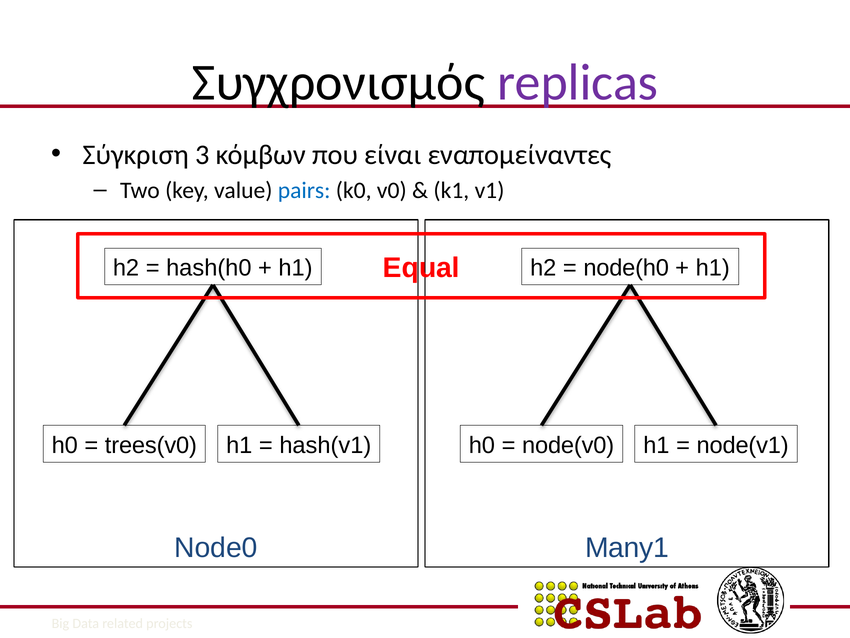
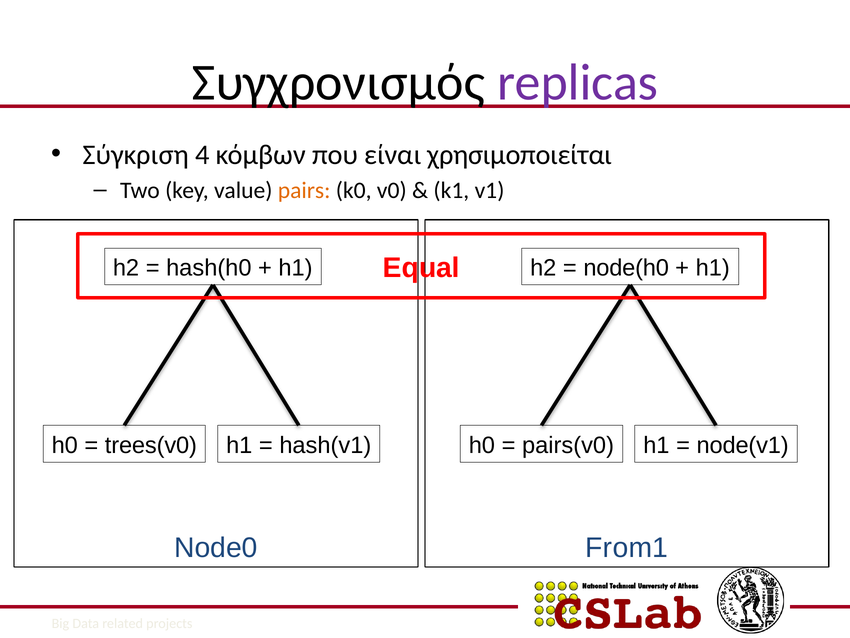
3: 3 -> 4
εναπομείναντες: εναπομείναντες -> χρησιμοποιείται
pairs colour: blue -> orange
node(v0: node(v0 -> pairs(v0
Many1: Many1 -> From1
